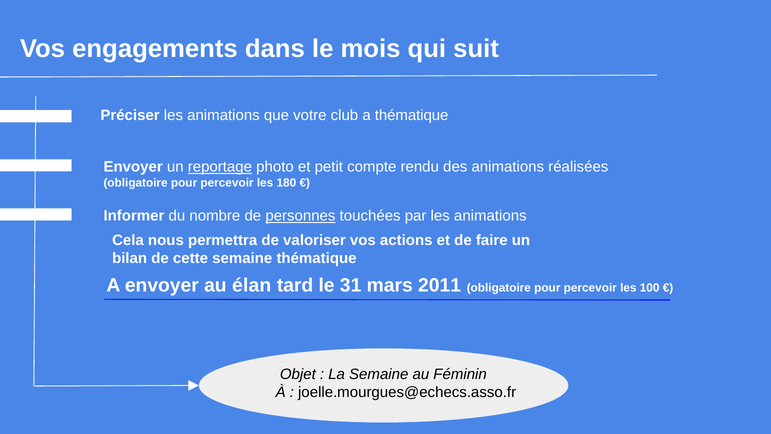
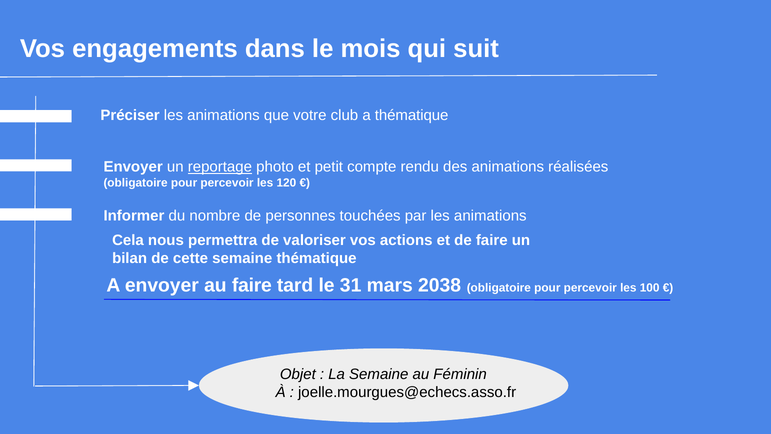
180: 180 -> 120
personnes underline: present -> none
au élan: élan -> faire
2011: 2011 -> 2038
